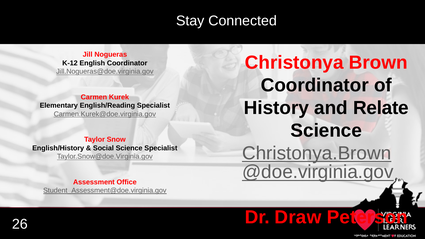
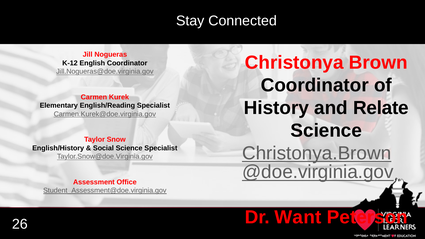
Draw: Draw -> Want
